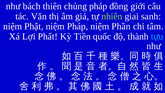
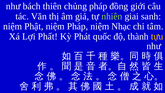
Phần: Phần -> Nhạc
Tiền: Tiền -> Phát
tựu colour: light blue -> yellow
